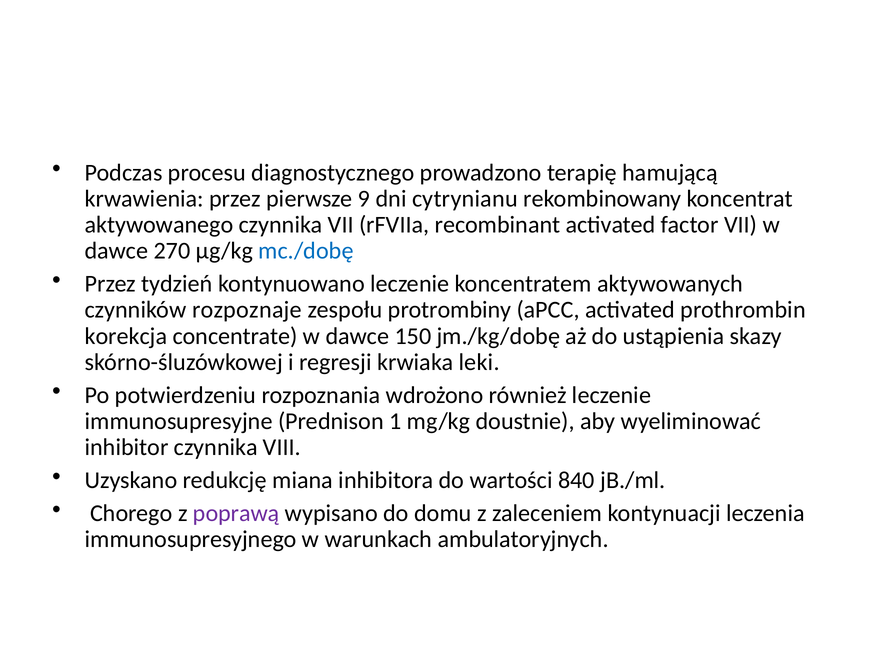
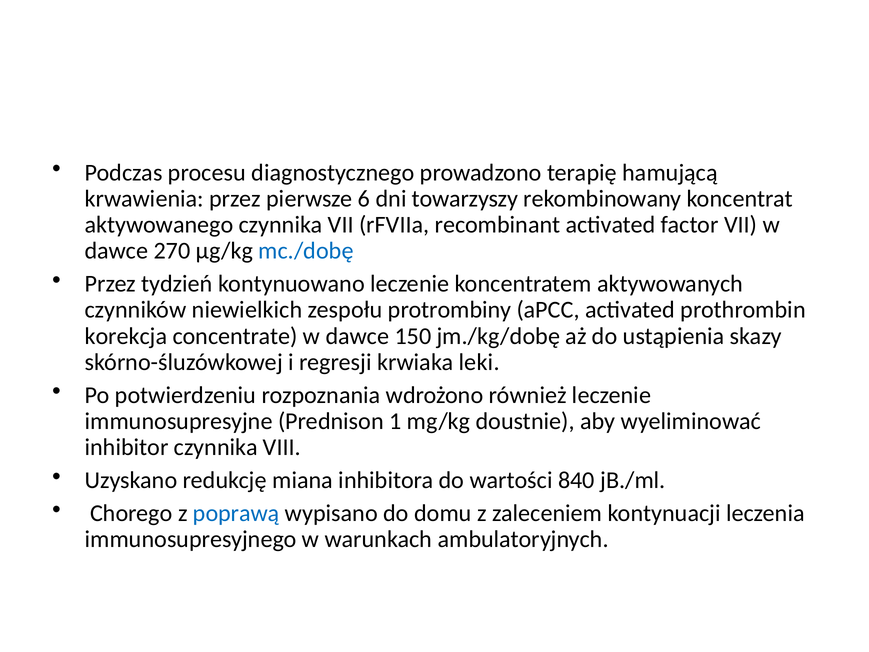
9: 9 -> 6
cytrynianu: cytrynianu -> towarzyszy
rozpoznaje: rozpoznaje -> niewielkich
poprawą colour: purple -> blue
